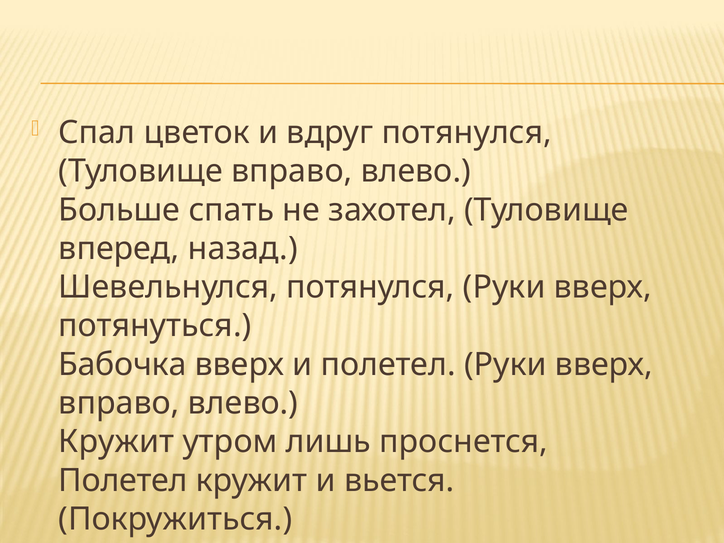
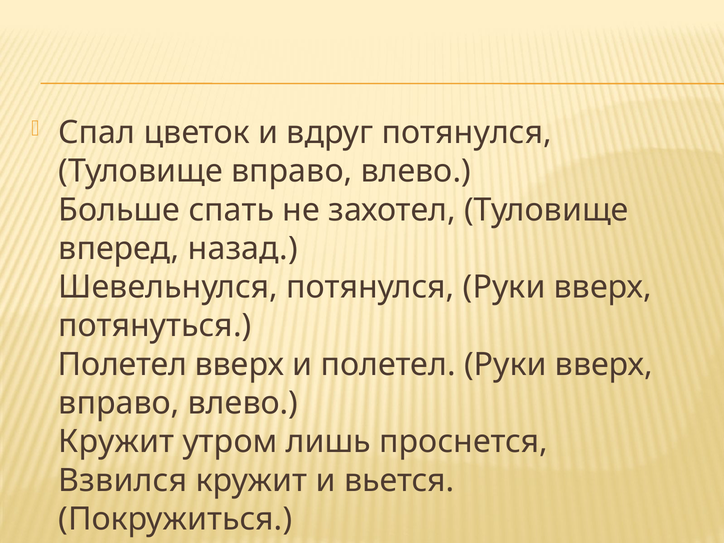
Бабочка at (122, 365): Бабочка -> Полетел
Полетел at (123, 480): Полетел -> Взвился
